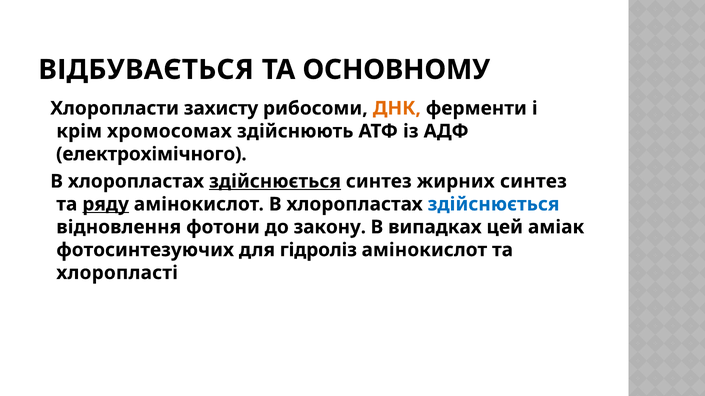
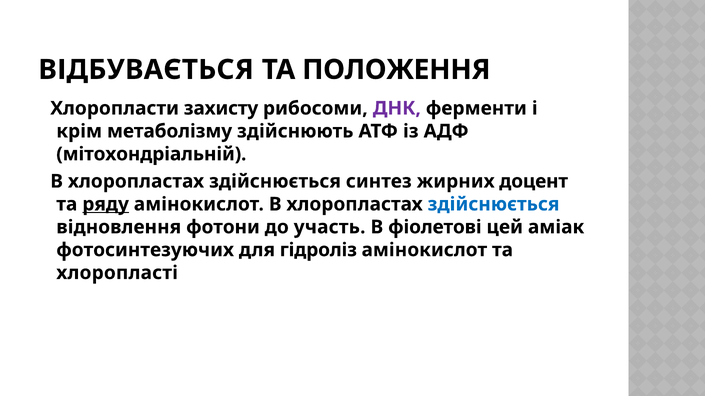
ОСНОВНОМУ: ОСНОВНОМУ -> ПОЛОЖЕННЯ
ДНК colour: orange -> purple
хромосомах: хромосомах -> метаболізму
електрохімічного: електрохімічного -> мітохондріальній
здійснюється at (275, 182) underline: present -> none
жирних синтез: синтез -> доцент
закону: закону -> участь
випадках: випадках -> фіолетові
